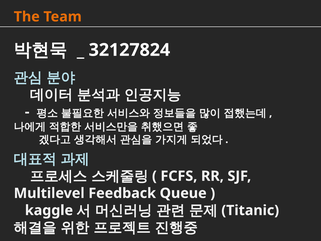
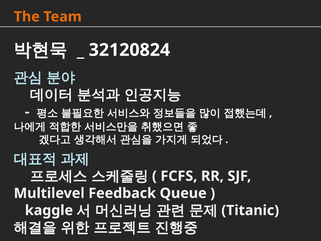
32127824: 32127824 -> 32120824
